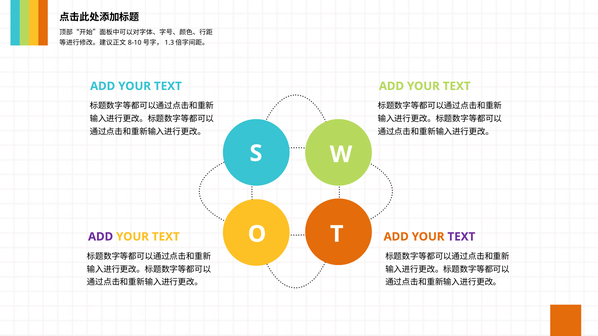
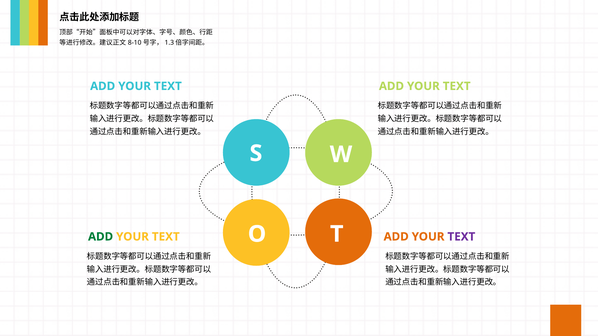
ADD at (101, 237) colour: purple -> green
